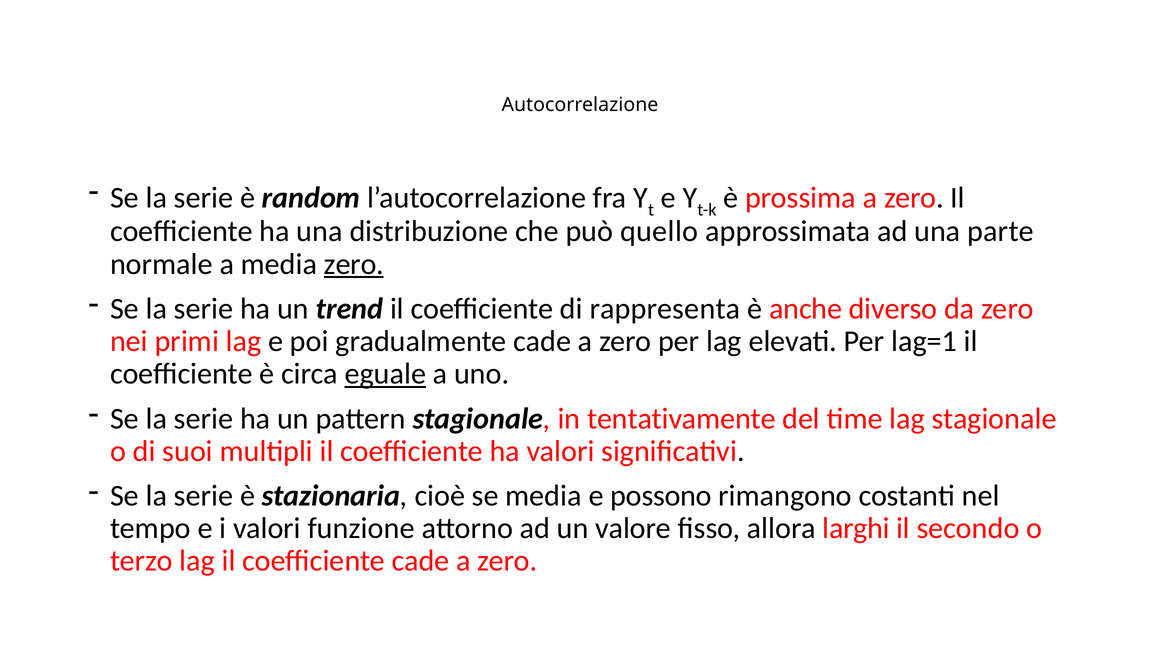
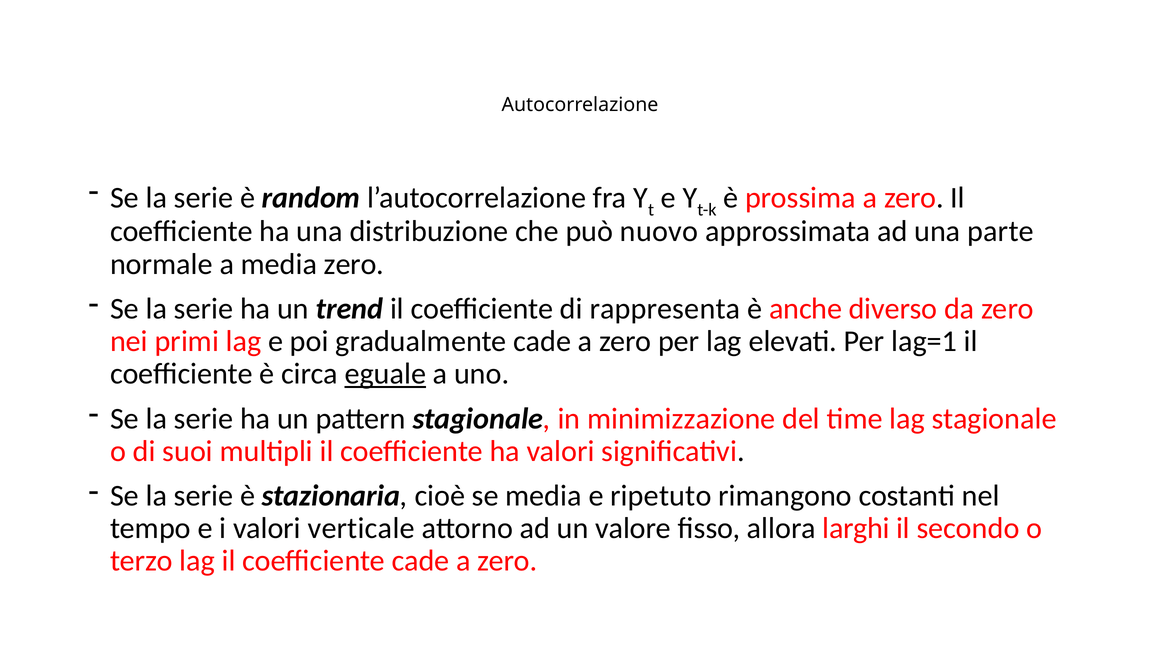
quello: quello -> nuovo
zero at (354, 264) underline: present -> none
tentativamente: tentativamente -> minimizzazione
possono: possono -> ripetuto
funzione: funzione -> verticale
